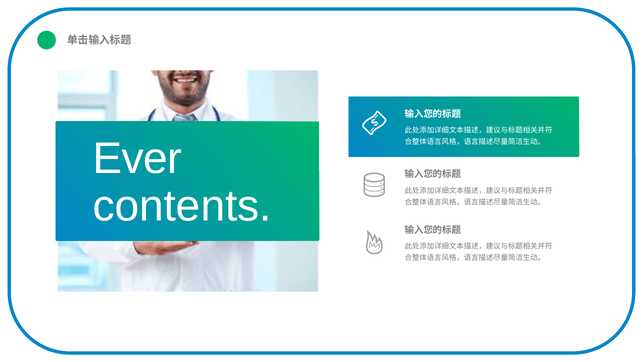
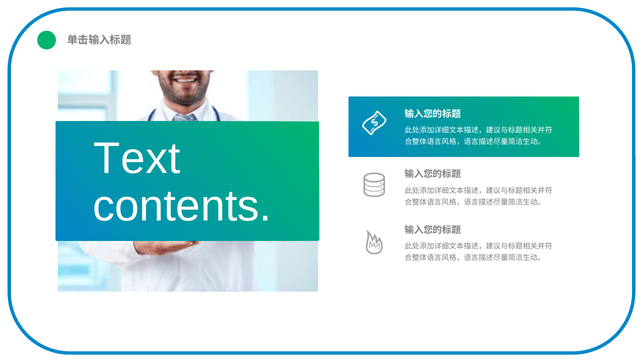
Ever: Ever -> Text
